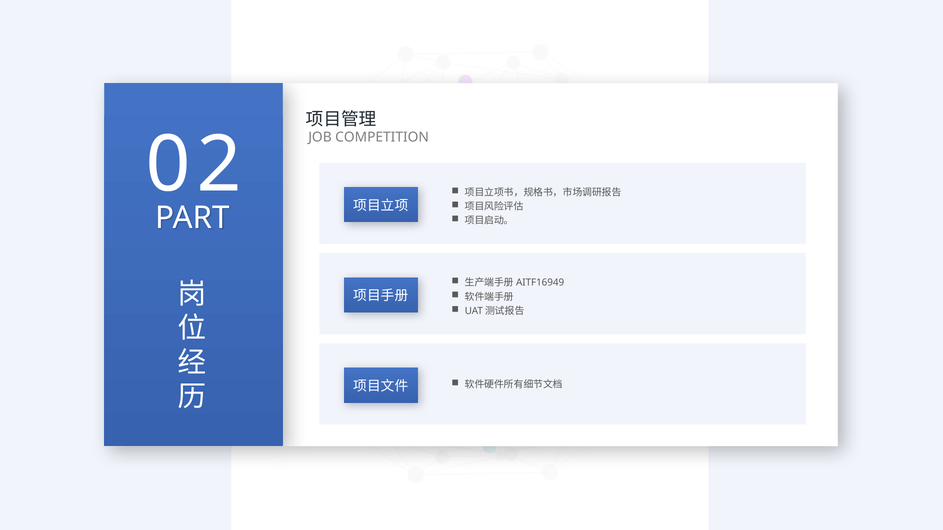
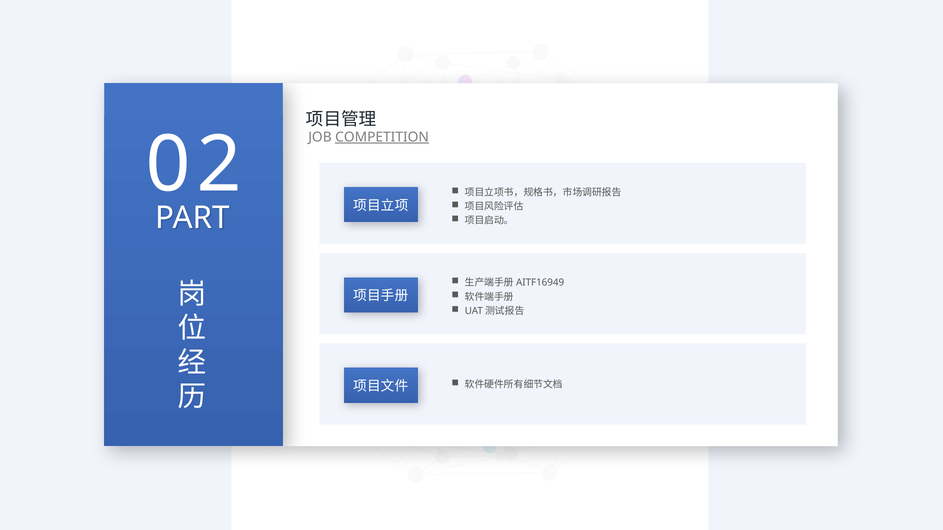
COMPETITION underline: none -> present
